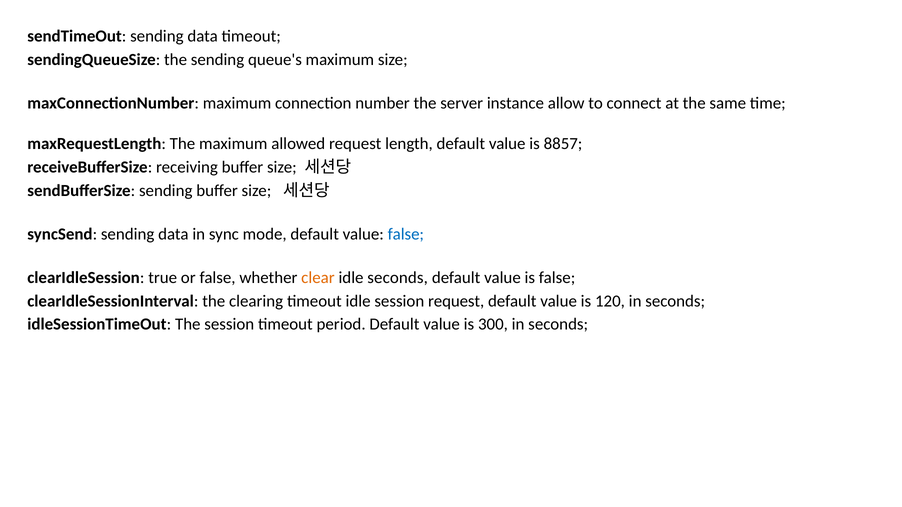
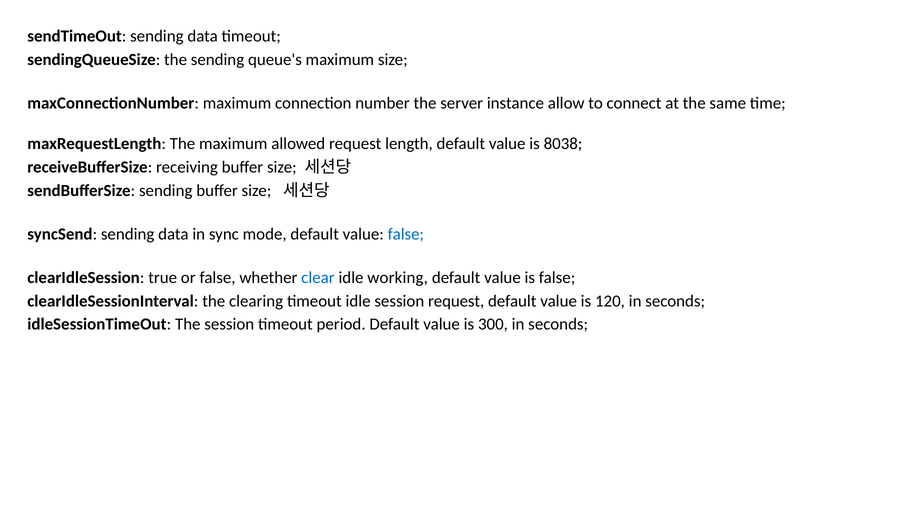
8857: 8857 -> 8038
clear colour: orange -> blue
idle seconds: seconds -> working
